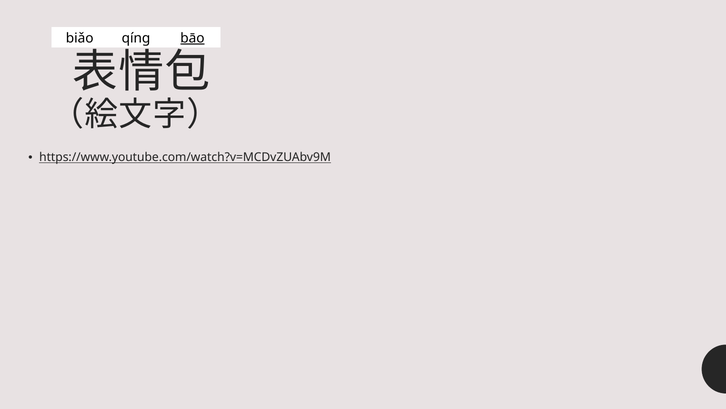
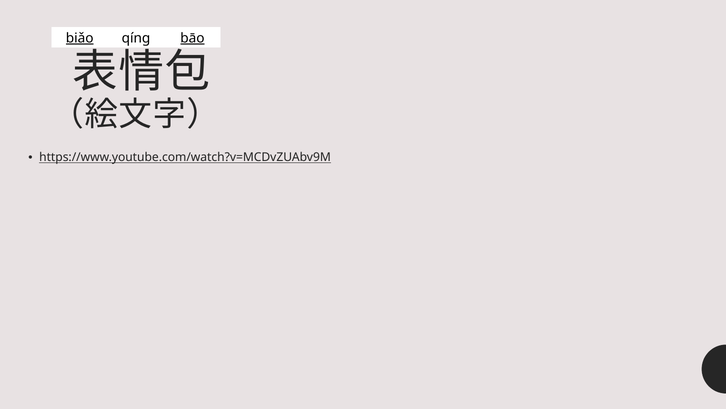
biǎo underline: none -> present
